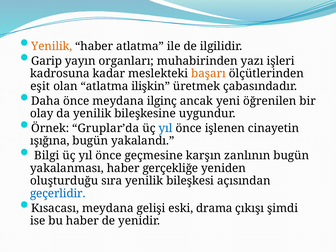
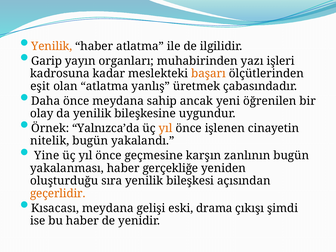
ilişkin: ilişkin -> yanlış
ilginç: ilginç -> sahip
Gruplar’da: Gruplar’da -> Yalnızca’da
yıl at (166, 128) colour: blue -> orange
ışığına: ışığına -> nitelik
Bilgi: Bilgi -> Yine
geçerlidir colour: blue -> orange
